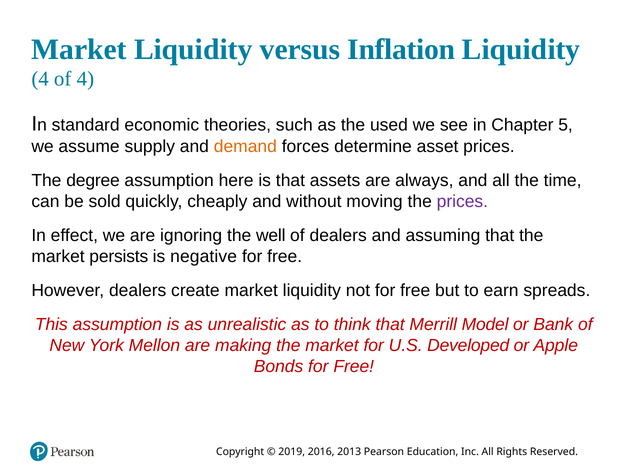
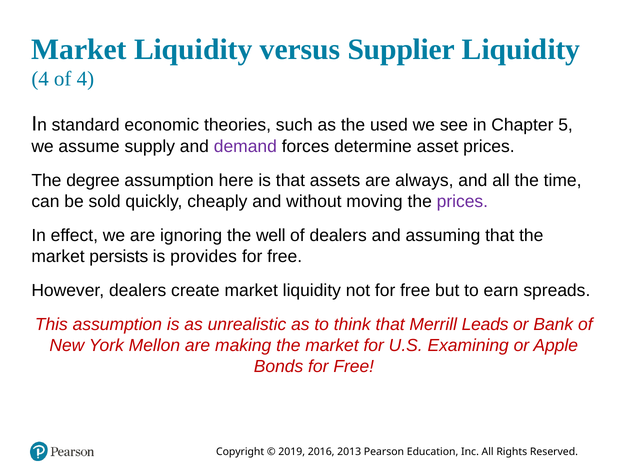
Inflation: Inflation -> Supplier
demand colour: orange -> purple
negative: negative -> provides
Model: Model -> Leads
Developed: Developed -> Examining
